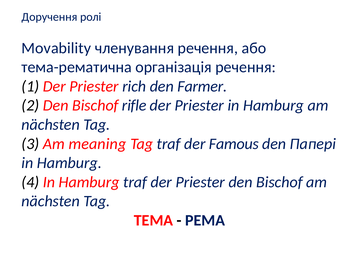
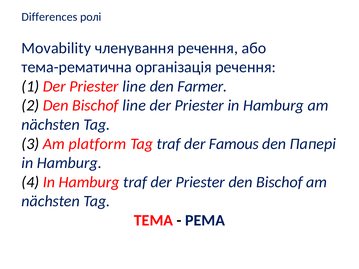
Доручення: Доручення -> Differences
Priester rich: rich -> line
Bischof rifle: rifle -> line
meaning: meaning -> platform
